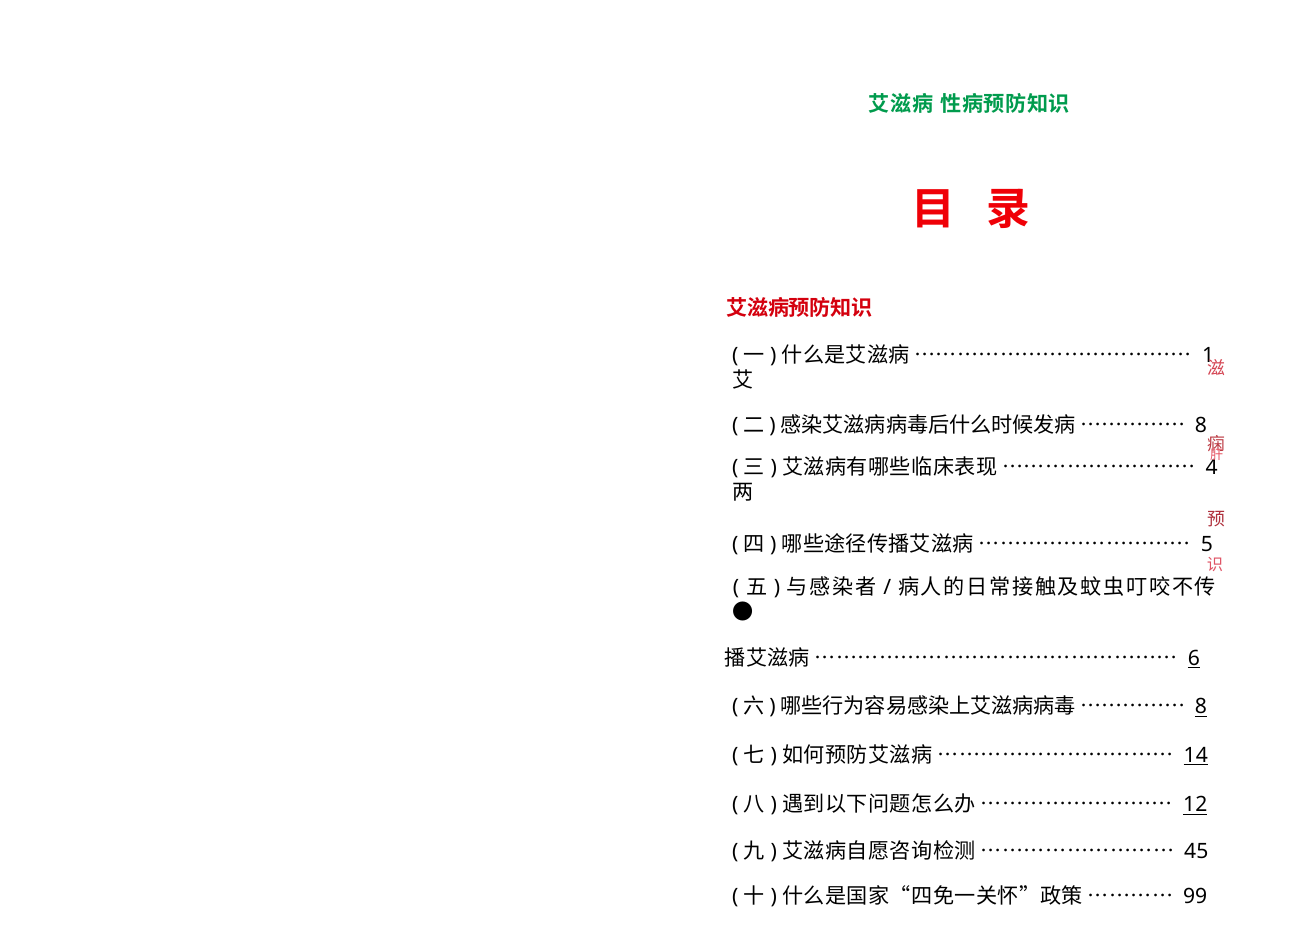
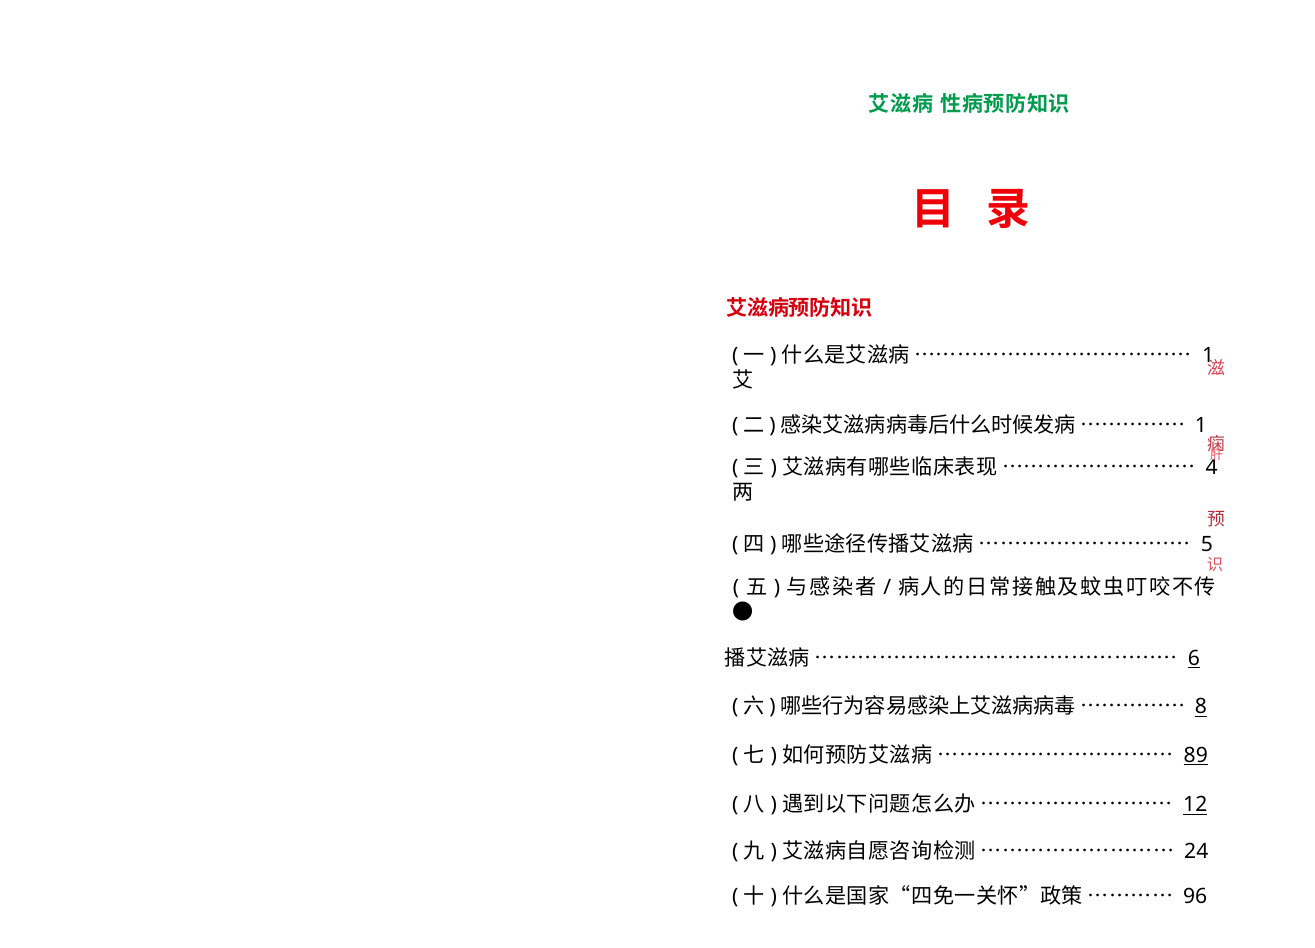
8 at (1201, 426): 8 -> 1
14: 14 -> 89
45: 45 -> 24
99: 99 -> 96
